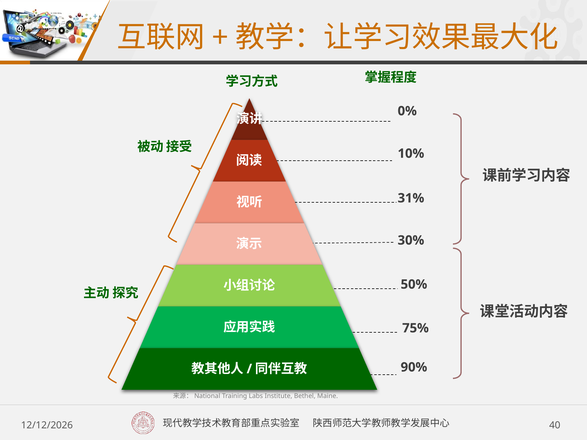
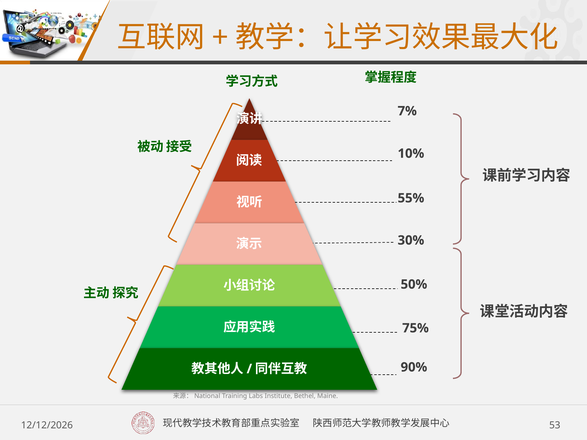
0%: 0% -> 7%
31%: 31% -> 55%
40: 40 -> 53
